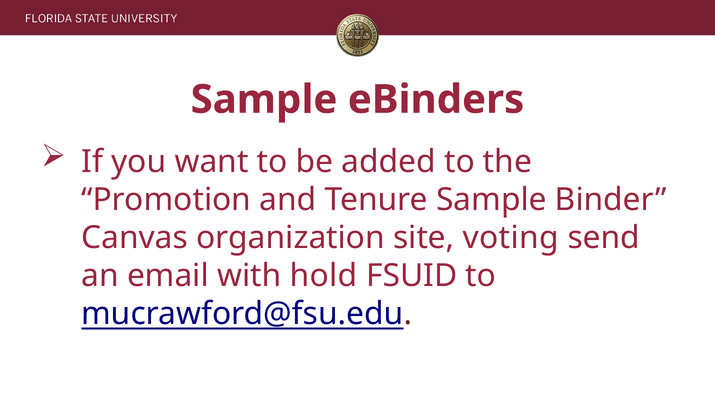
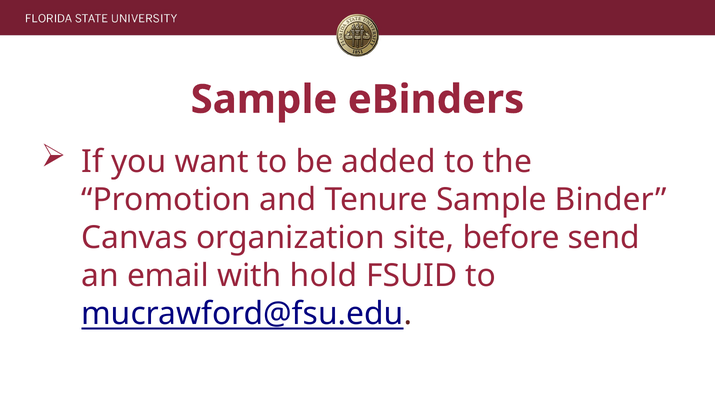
voting: voting -> before
